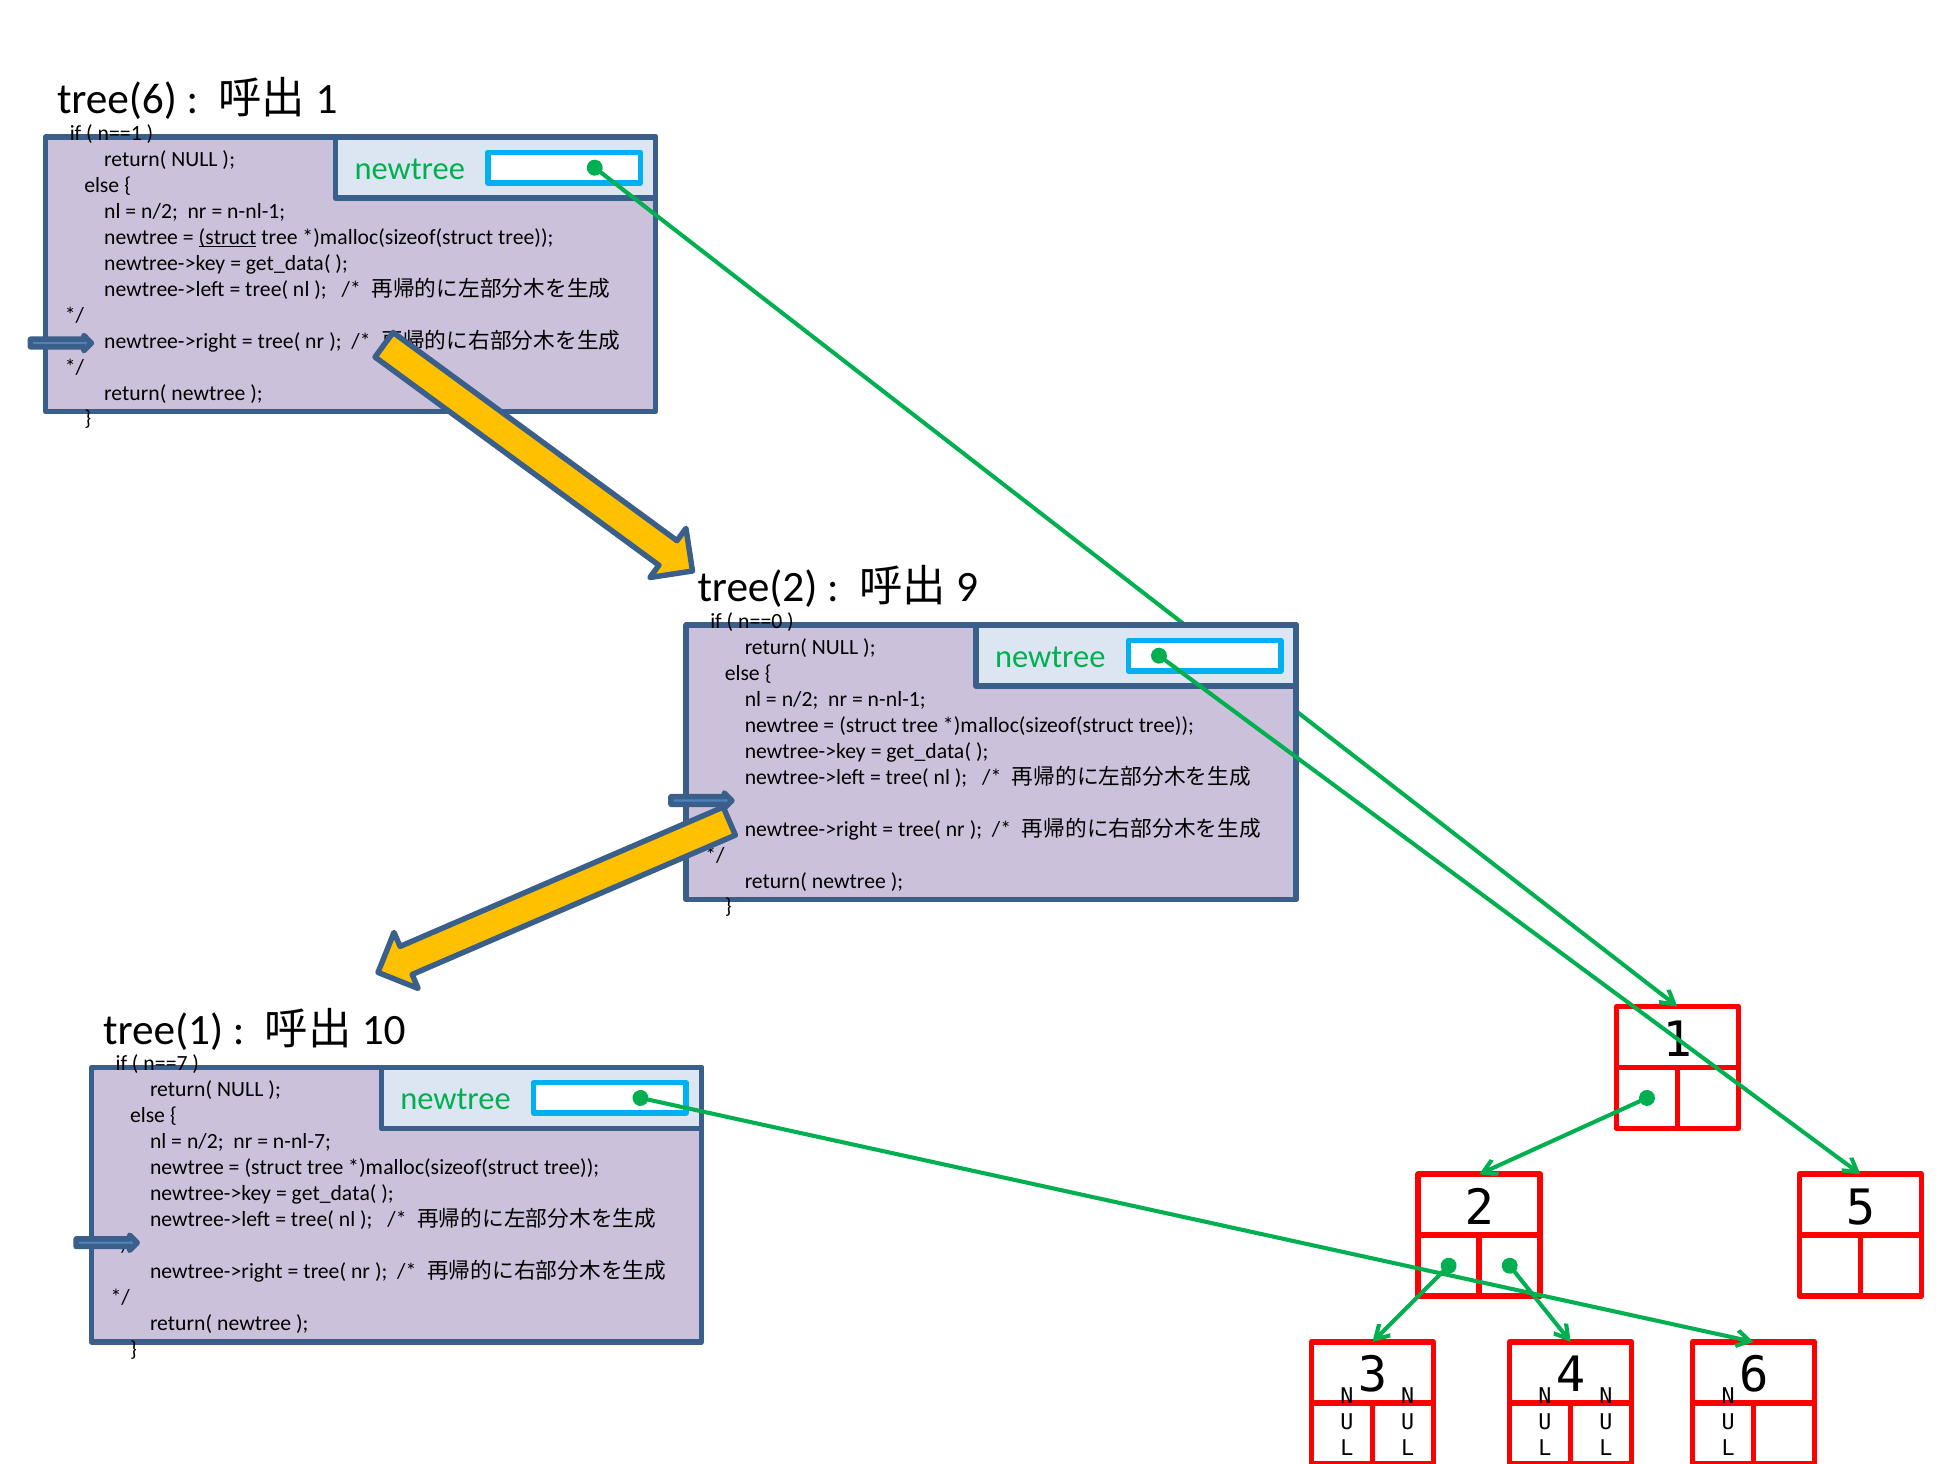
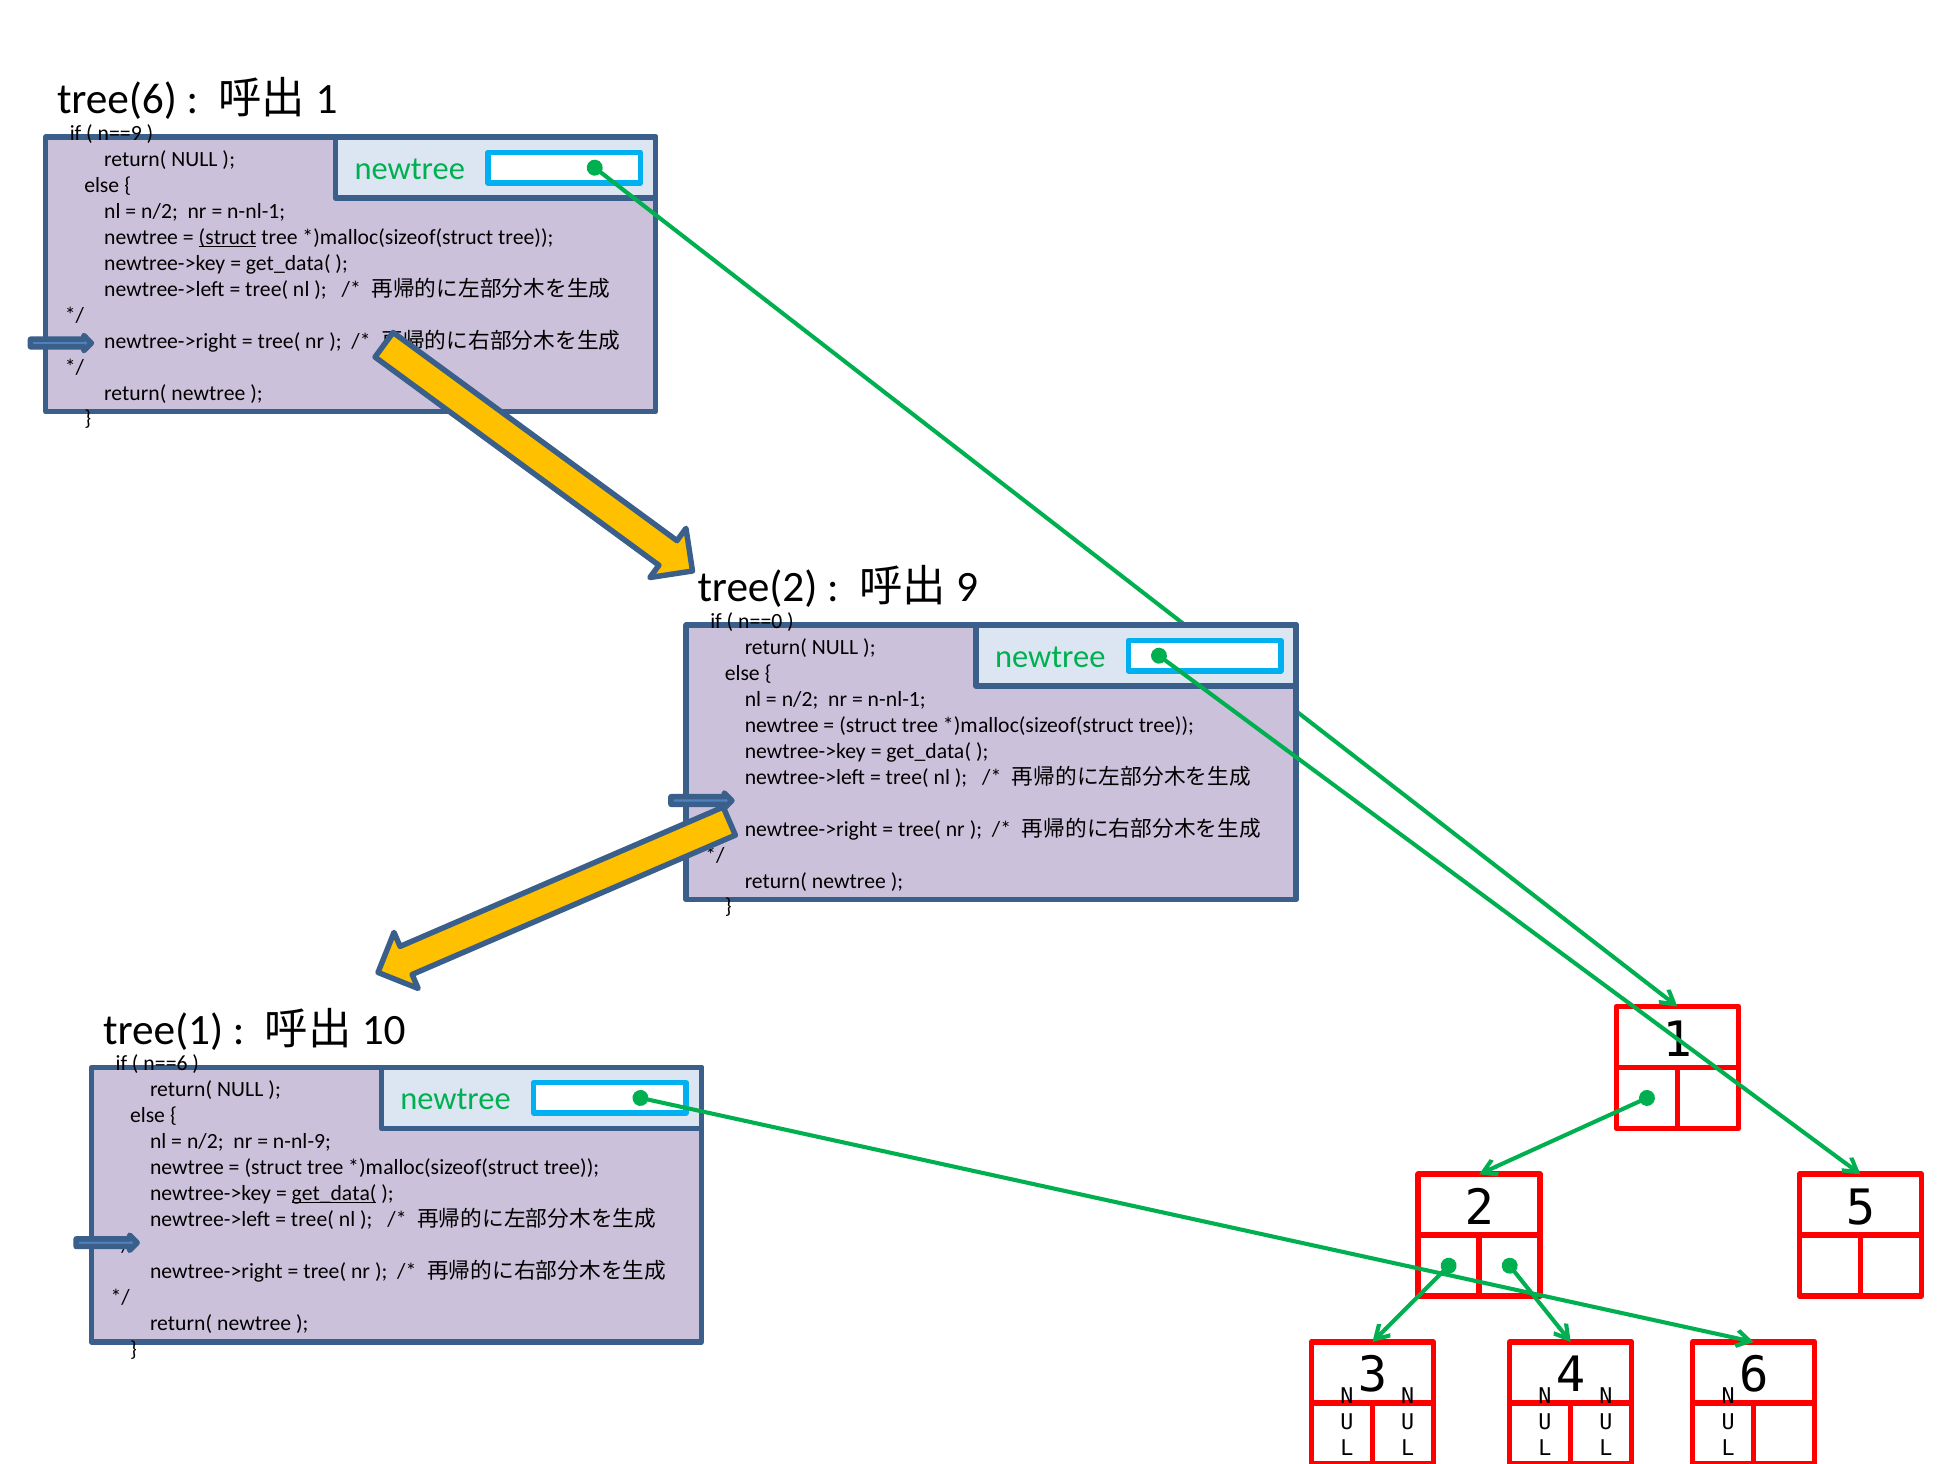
n==1: n==1 -> n==9
n==7: n==7 -> n==6
n-nl-7: n-nl-7 -> n-nl-9
get_data( at (334, 1193) underline: none -> present
